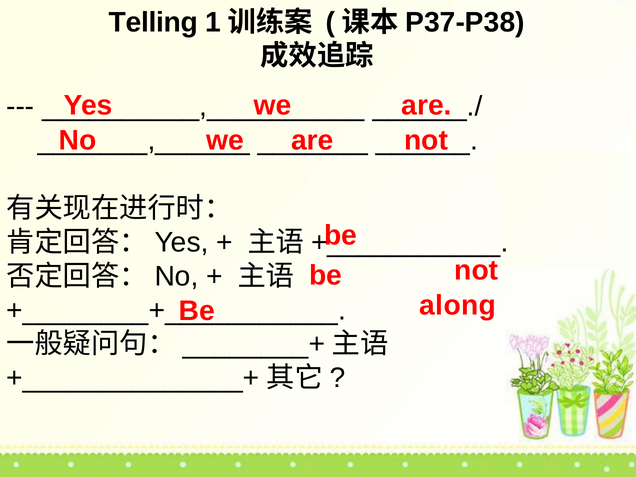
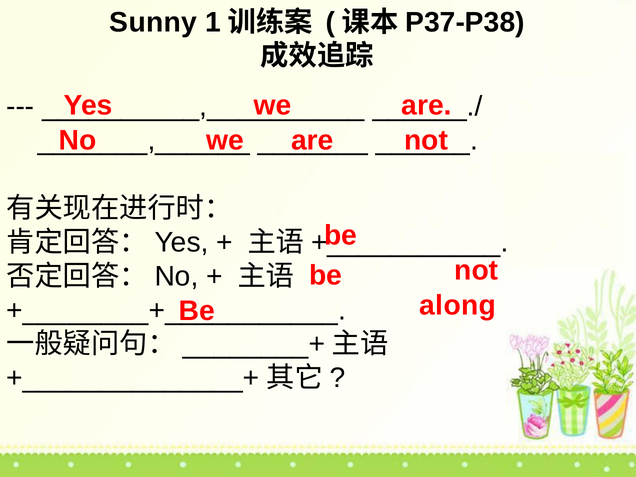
Telling: Telling -> Sunny
